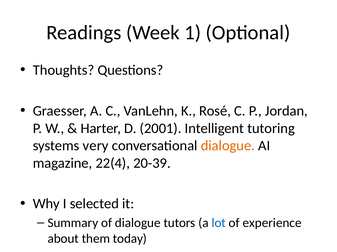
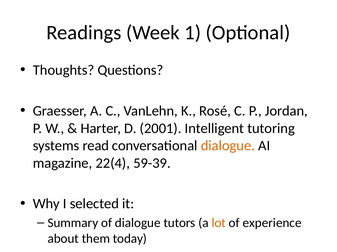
very: very -> read
20-39: 20-39 -> 59-39
lot colour: blue -> orange
